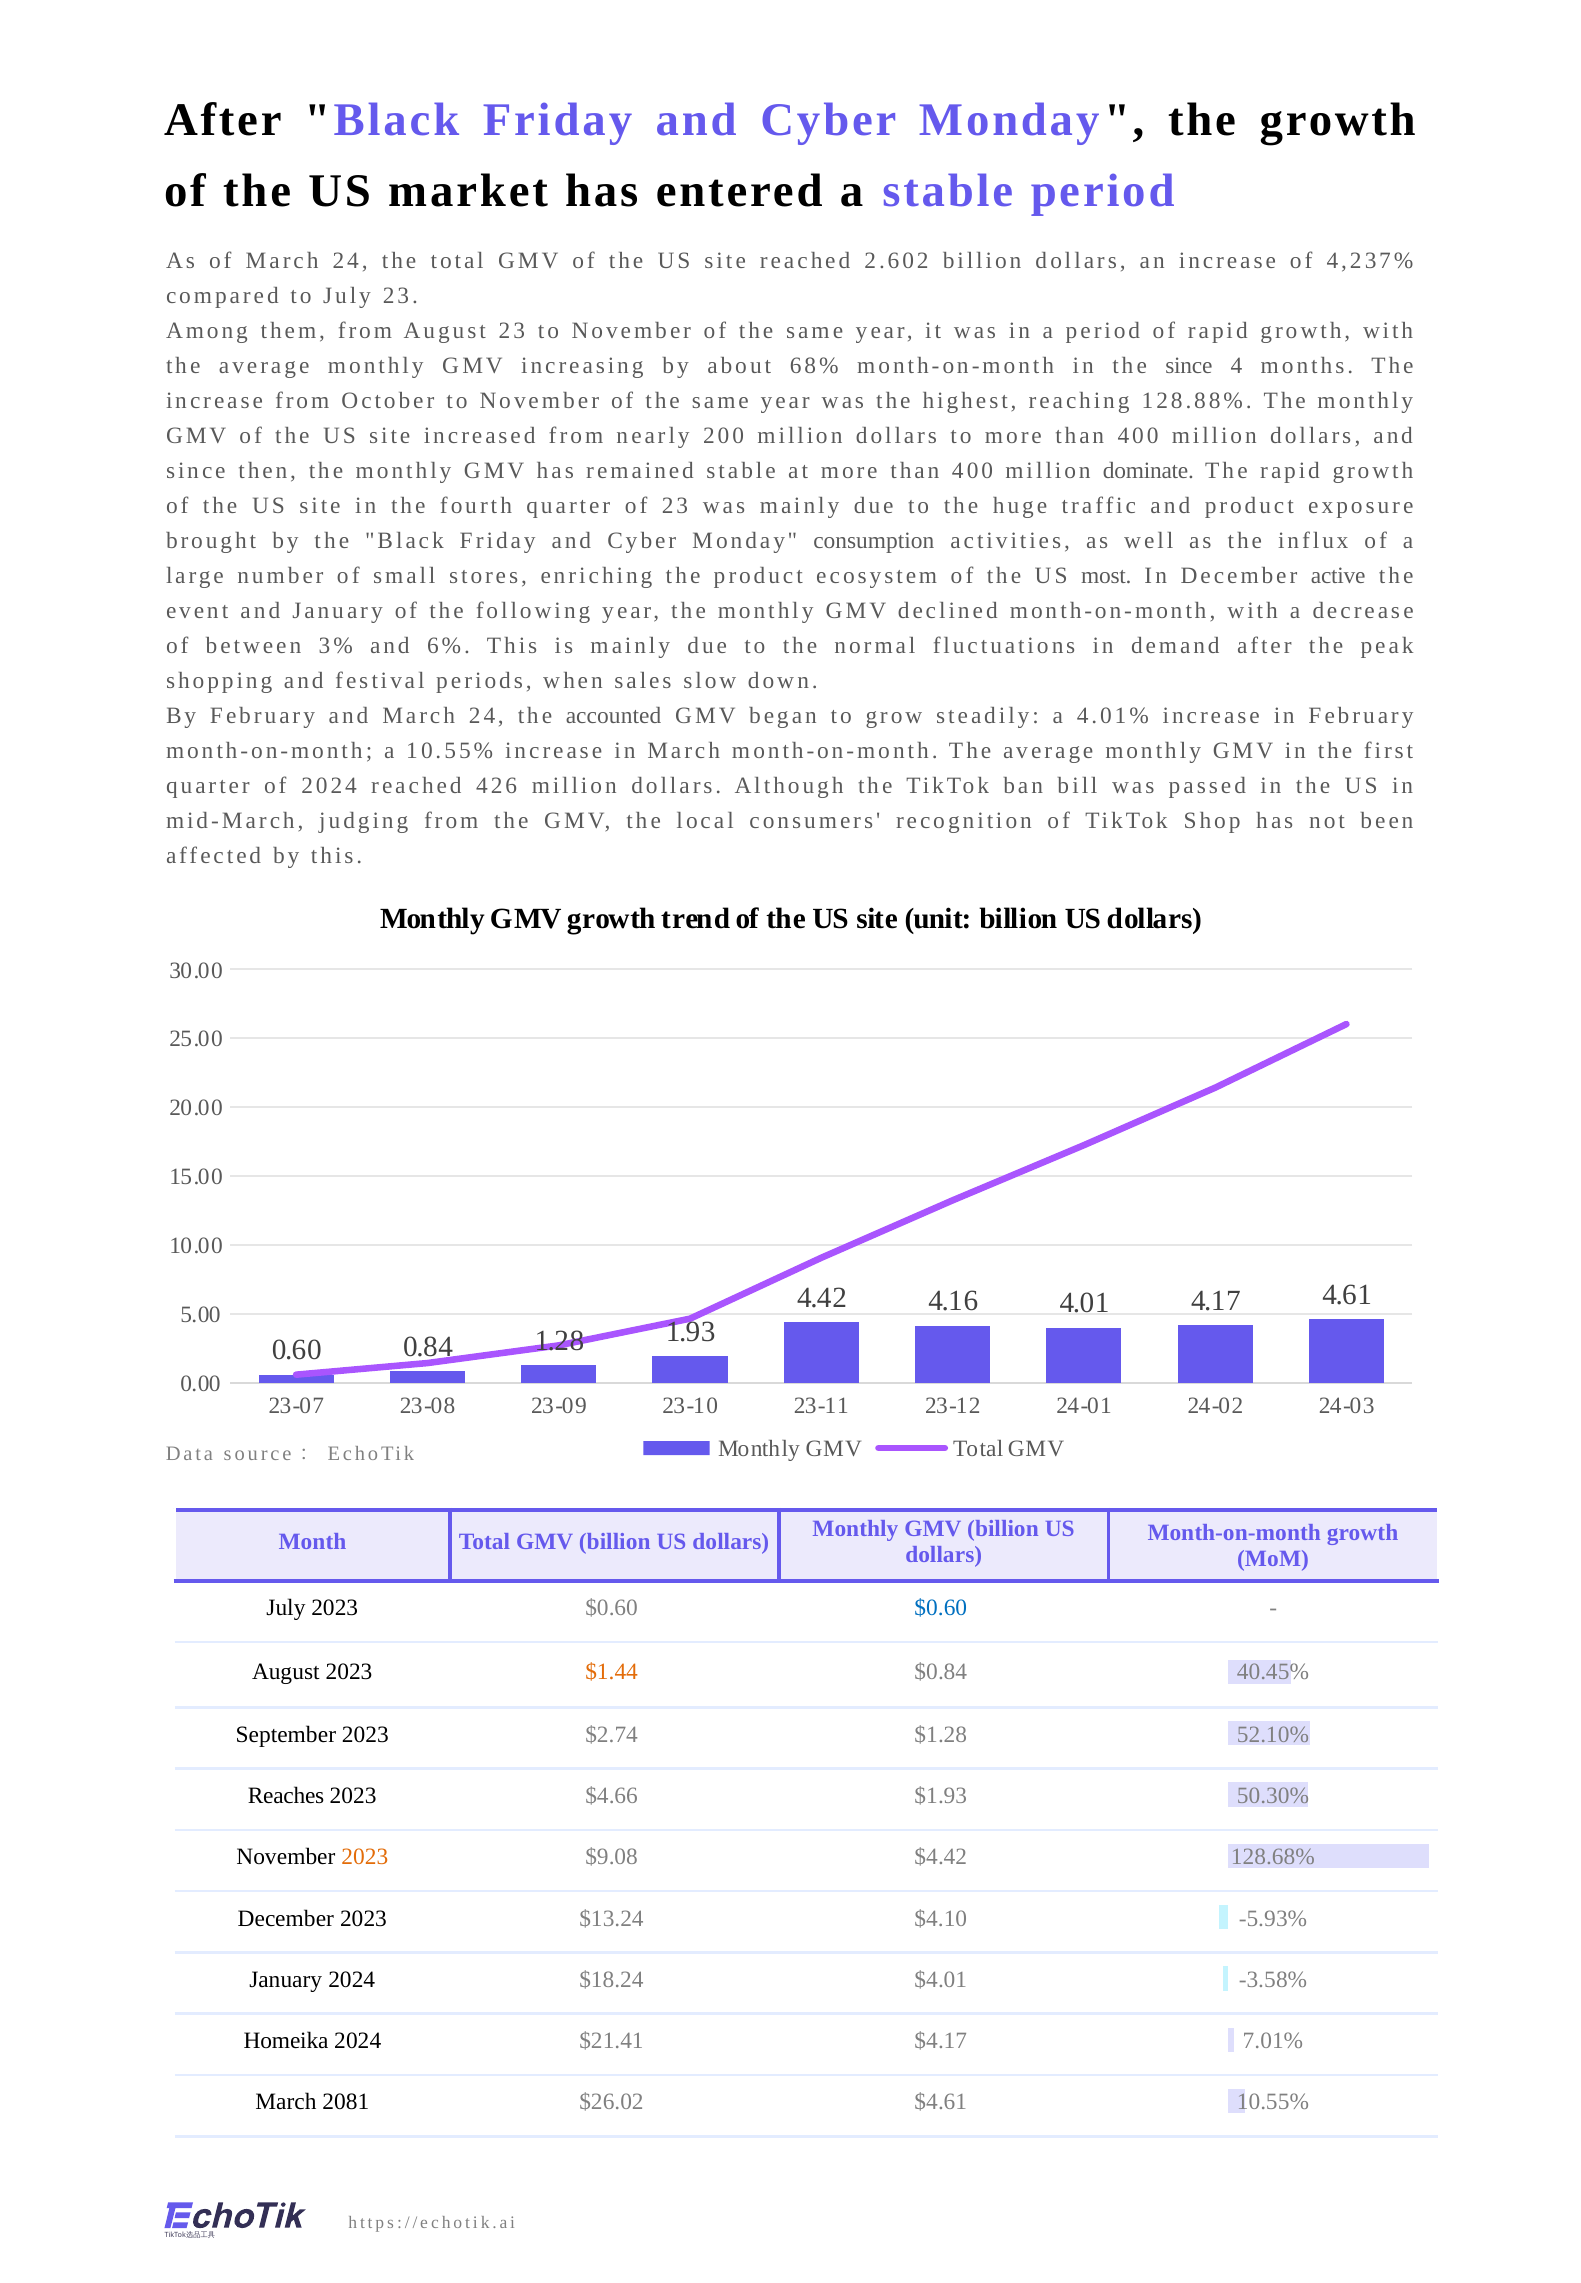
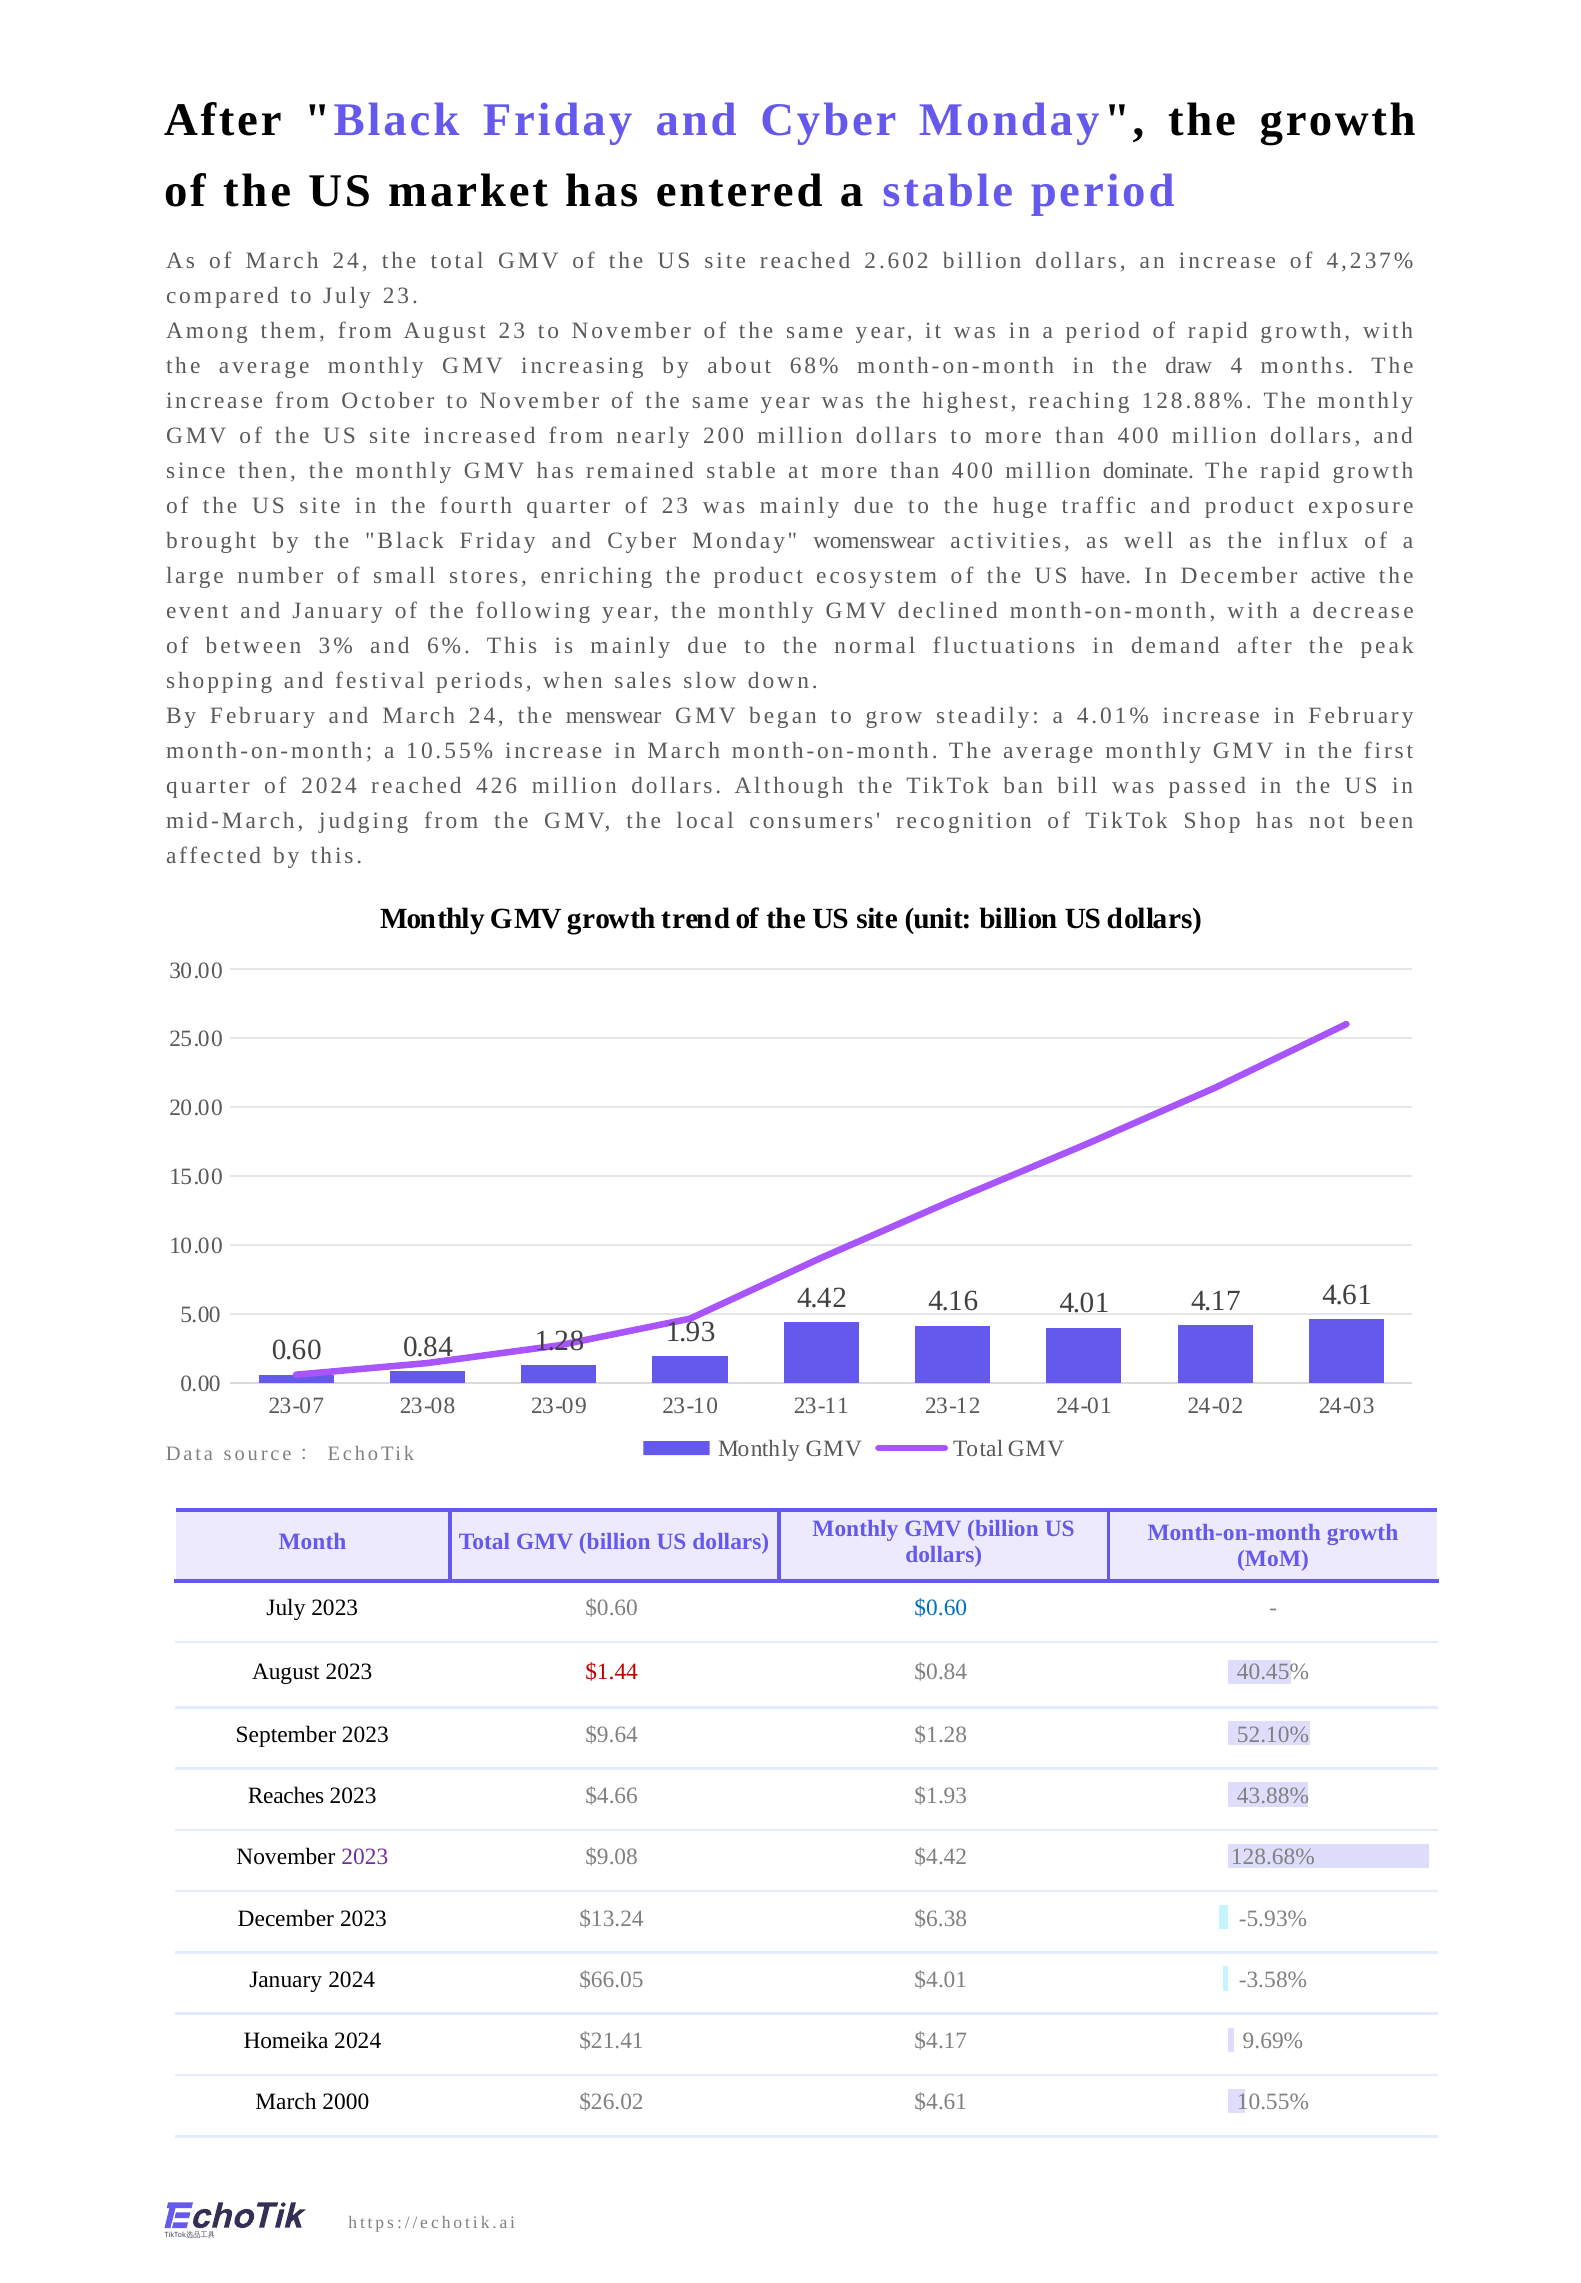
the since: since -> draw
consumption: consumption -> womenswear
most: most -> have
accounted: accounted -> menswear
$1.44 colour: orange -> red
$2.74: $2.74 -> $9.64
50.30%: 50.30% -> 43.88%
2023 at (365, 1858) colour: orange -> purple
$4.10: $4.10 -> $6.38
$18.24: $18.24 -> $66.05
7.01%: 7.01% -> 9.69%
2081: 2081 -> 2000
